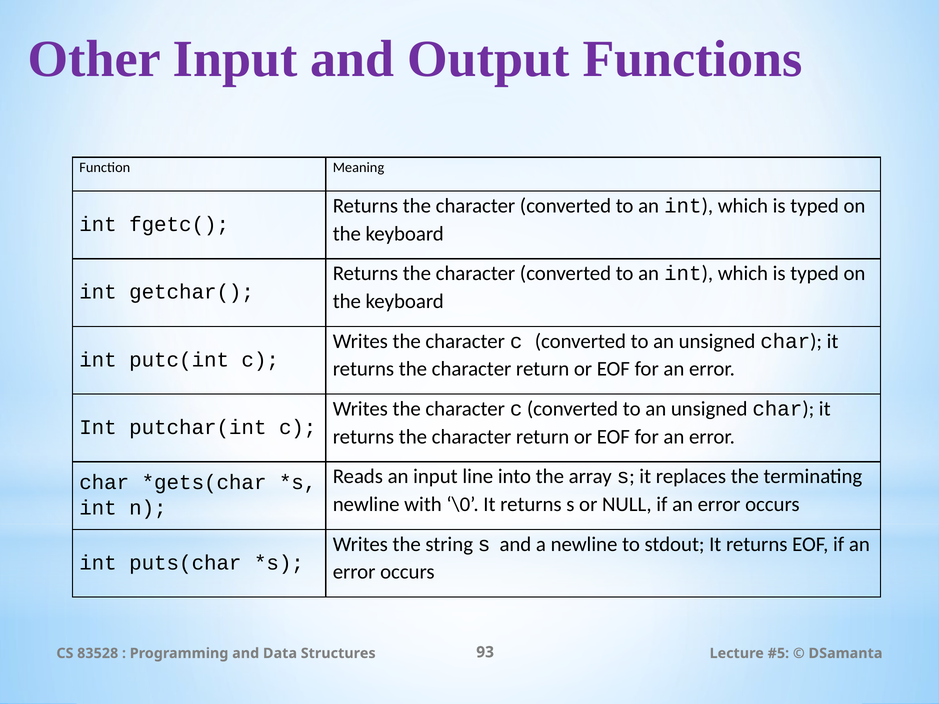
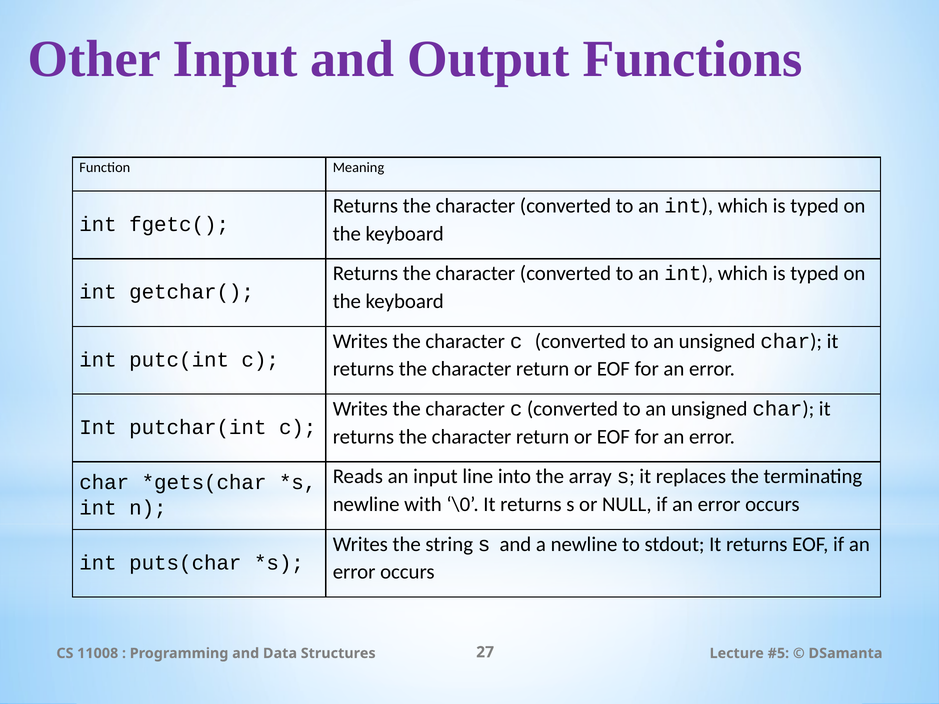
83528: 83528 -> 11008
93: 93 -> 27
